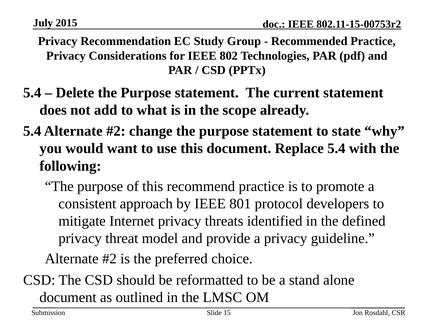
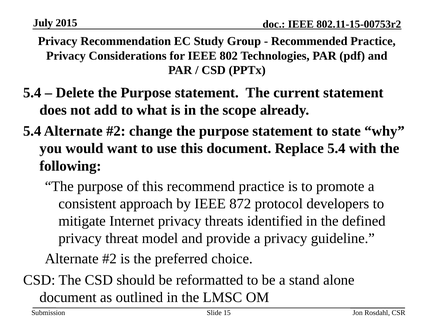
801: 801 -> 872
